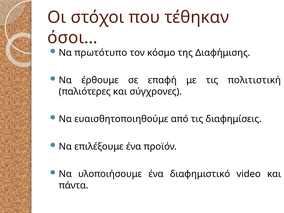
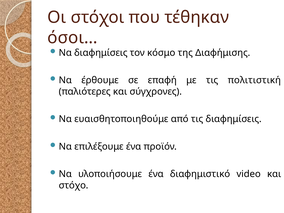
Να πρωτότυπο: πρωτότυπο -> διαφημίσεις
πάντα: πάντα -> στόχο
